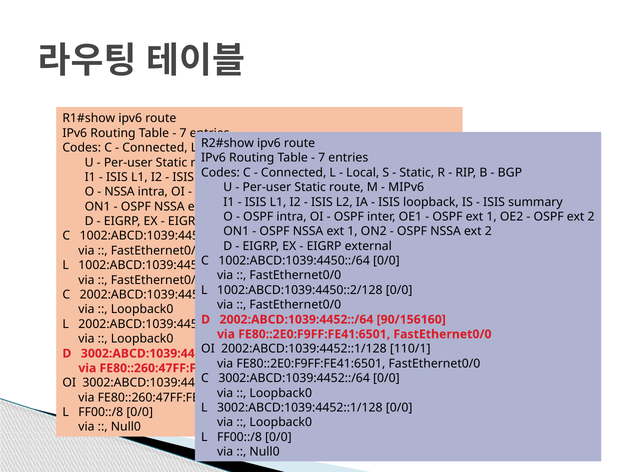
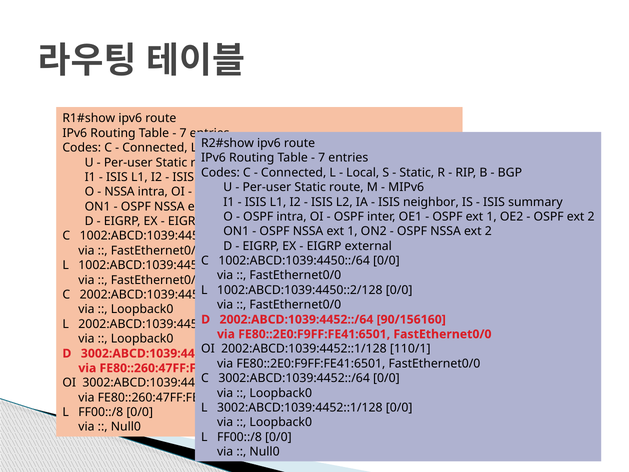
loopback: loopback -> neighbor
